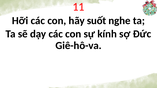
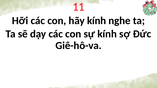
hãy suốt: suốt -> kính
